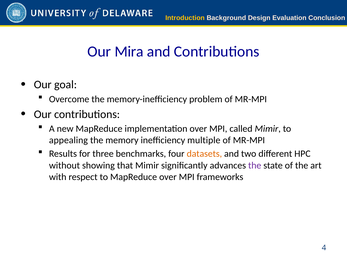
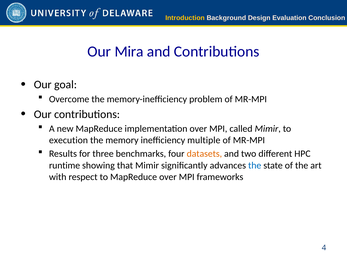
appealing: appealing -> execution
without: without -> runtime
the at (255, 166) colour: purple -> blue
